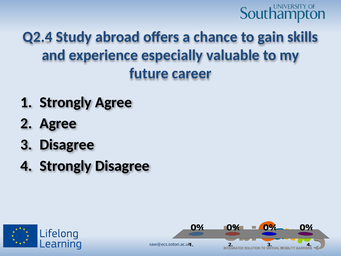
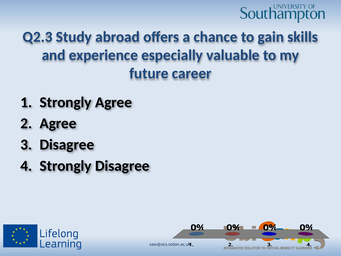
Q2.4: Q2.4 -> Q2.3
